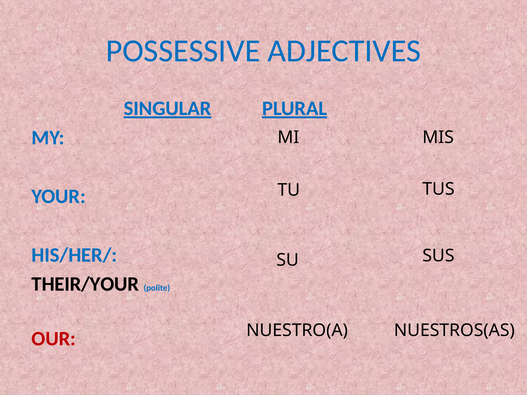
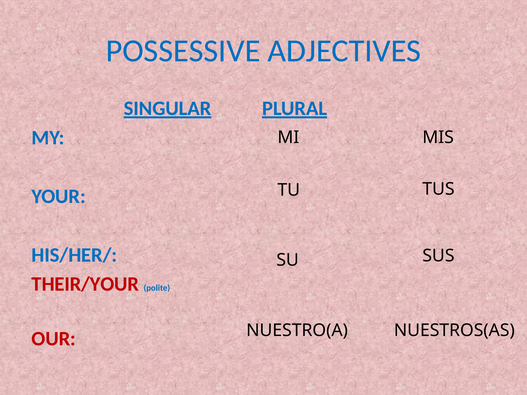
THEIR/YOUR colour: black -> red
